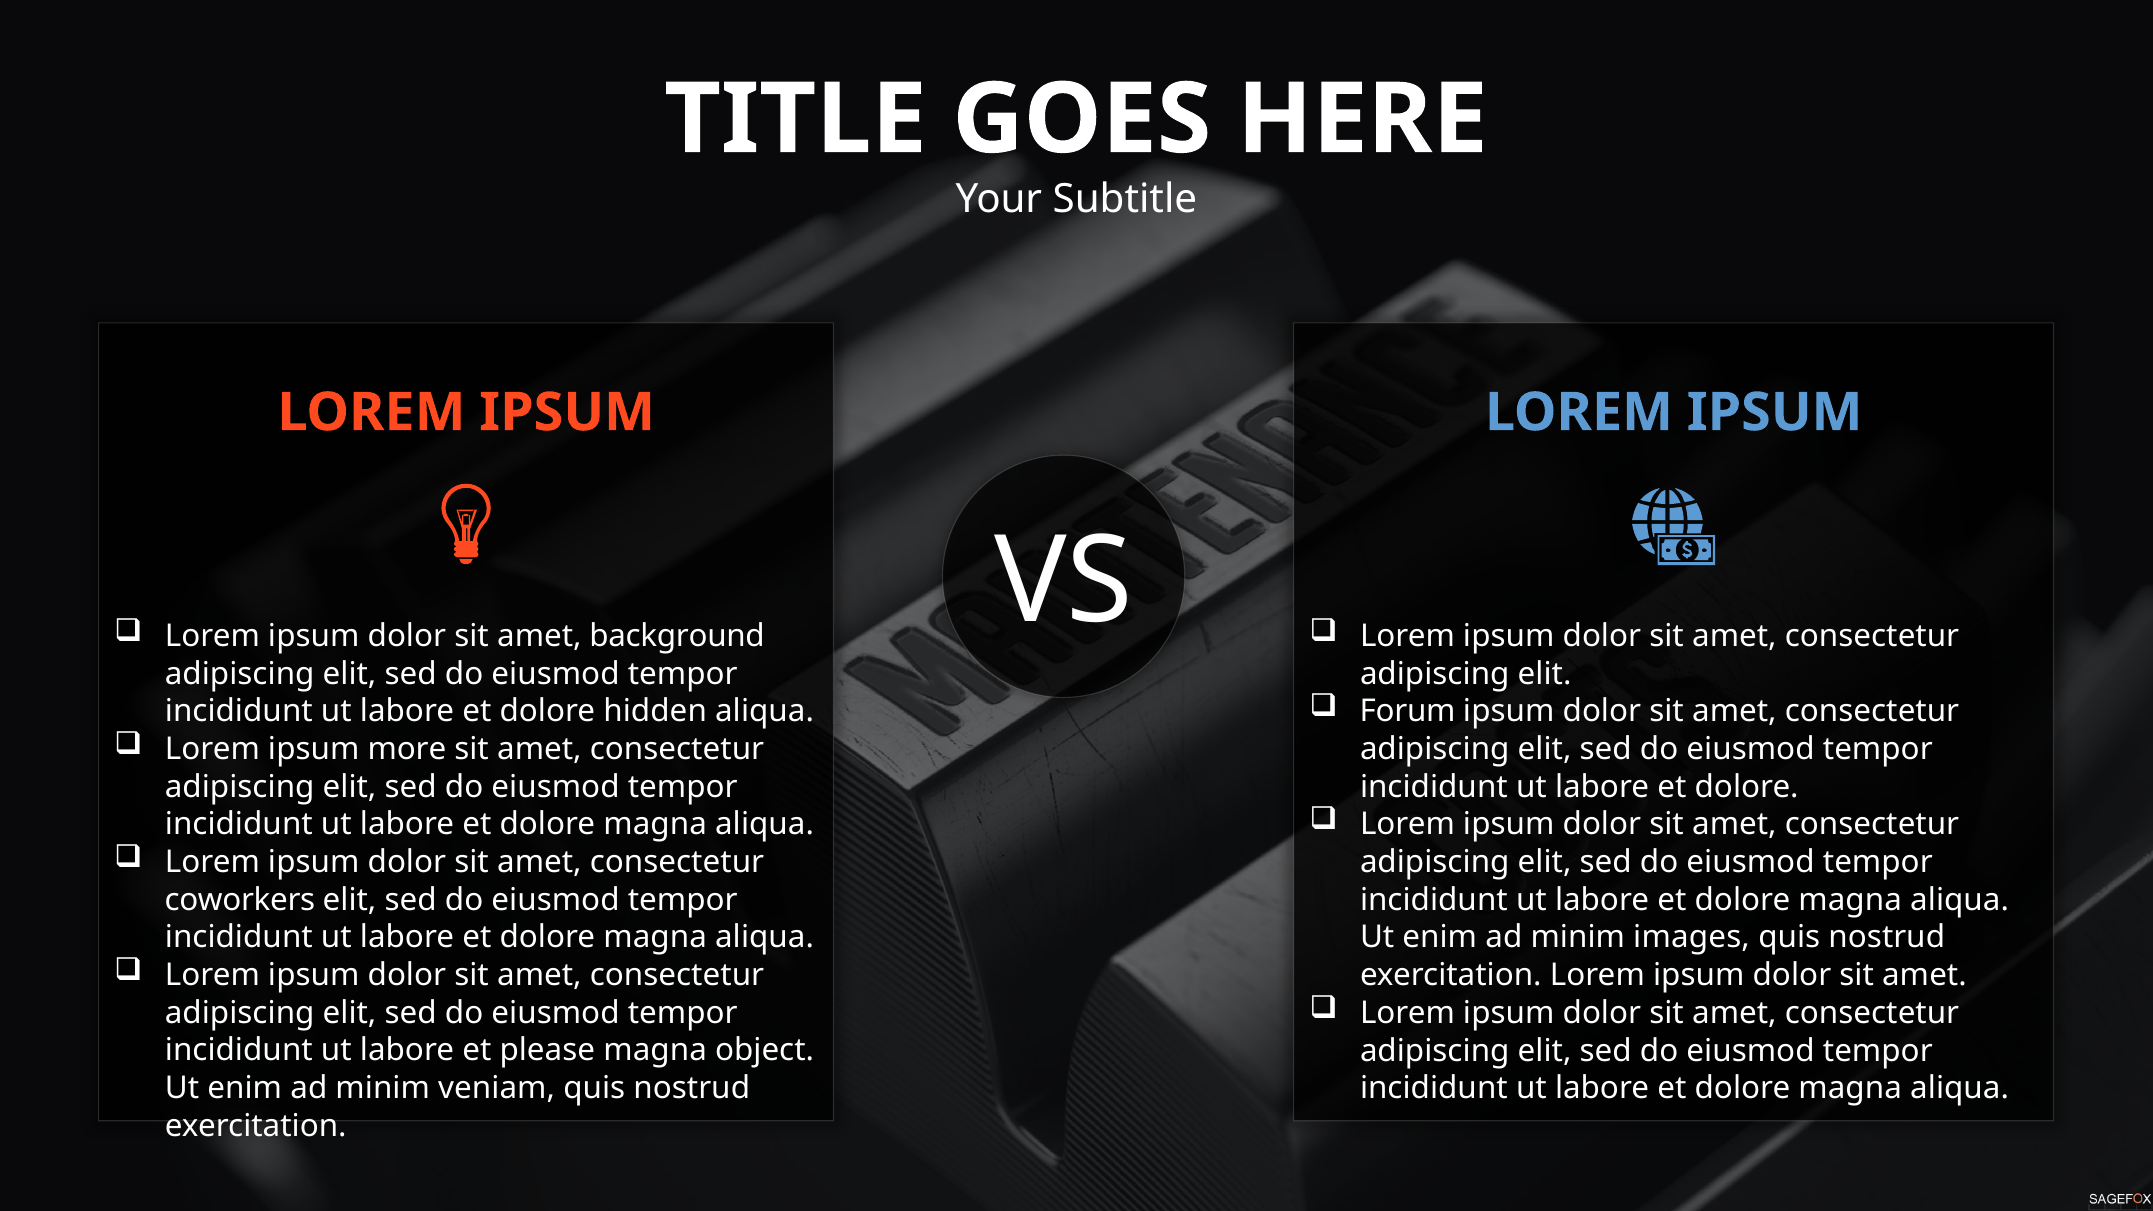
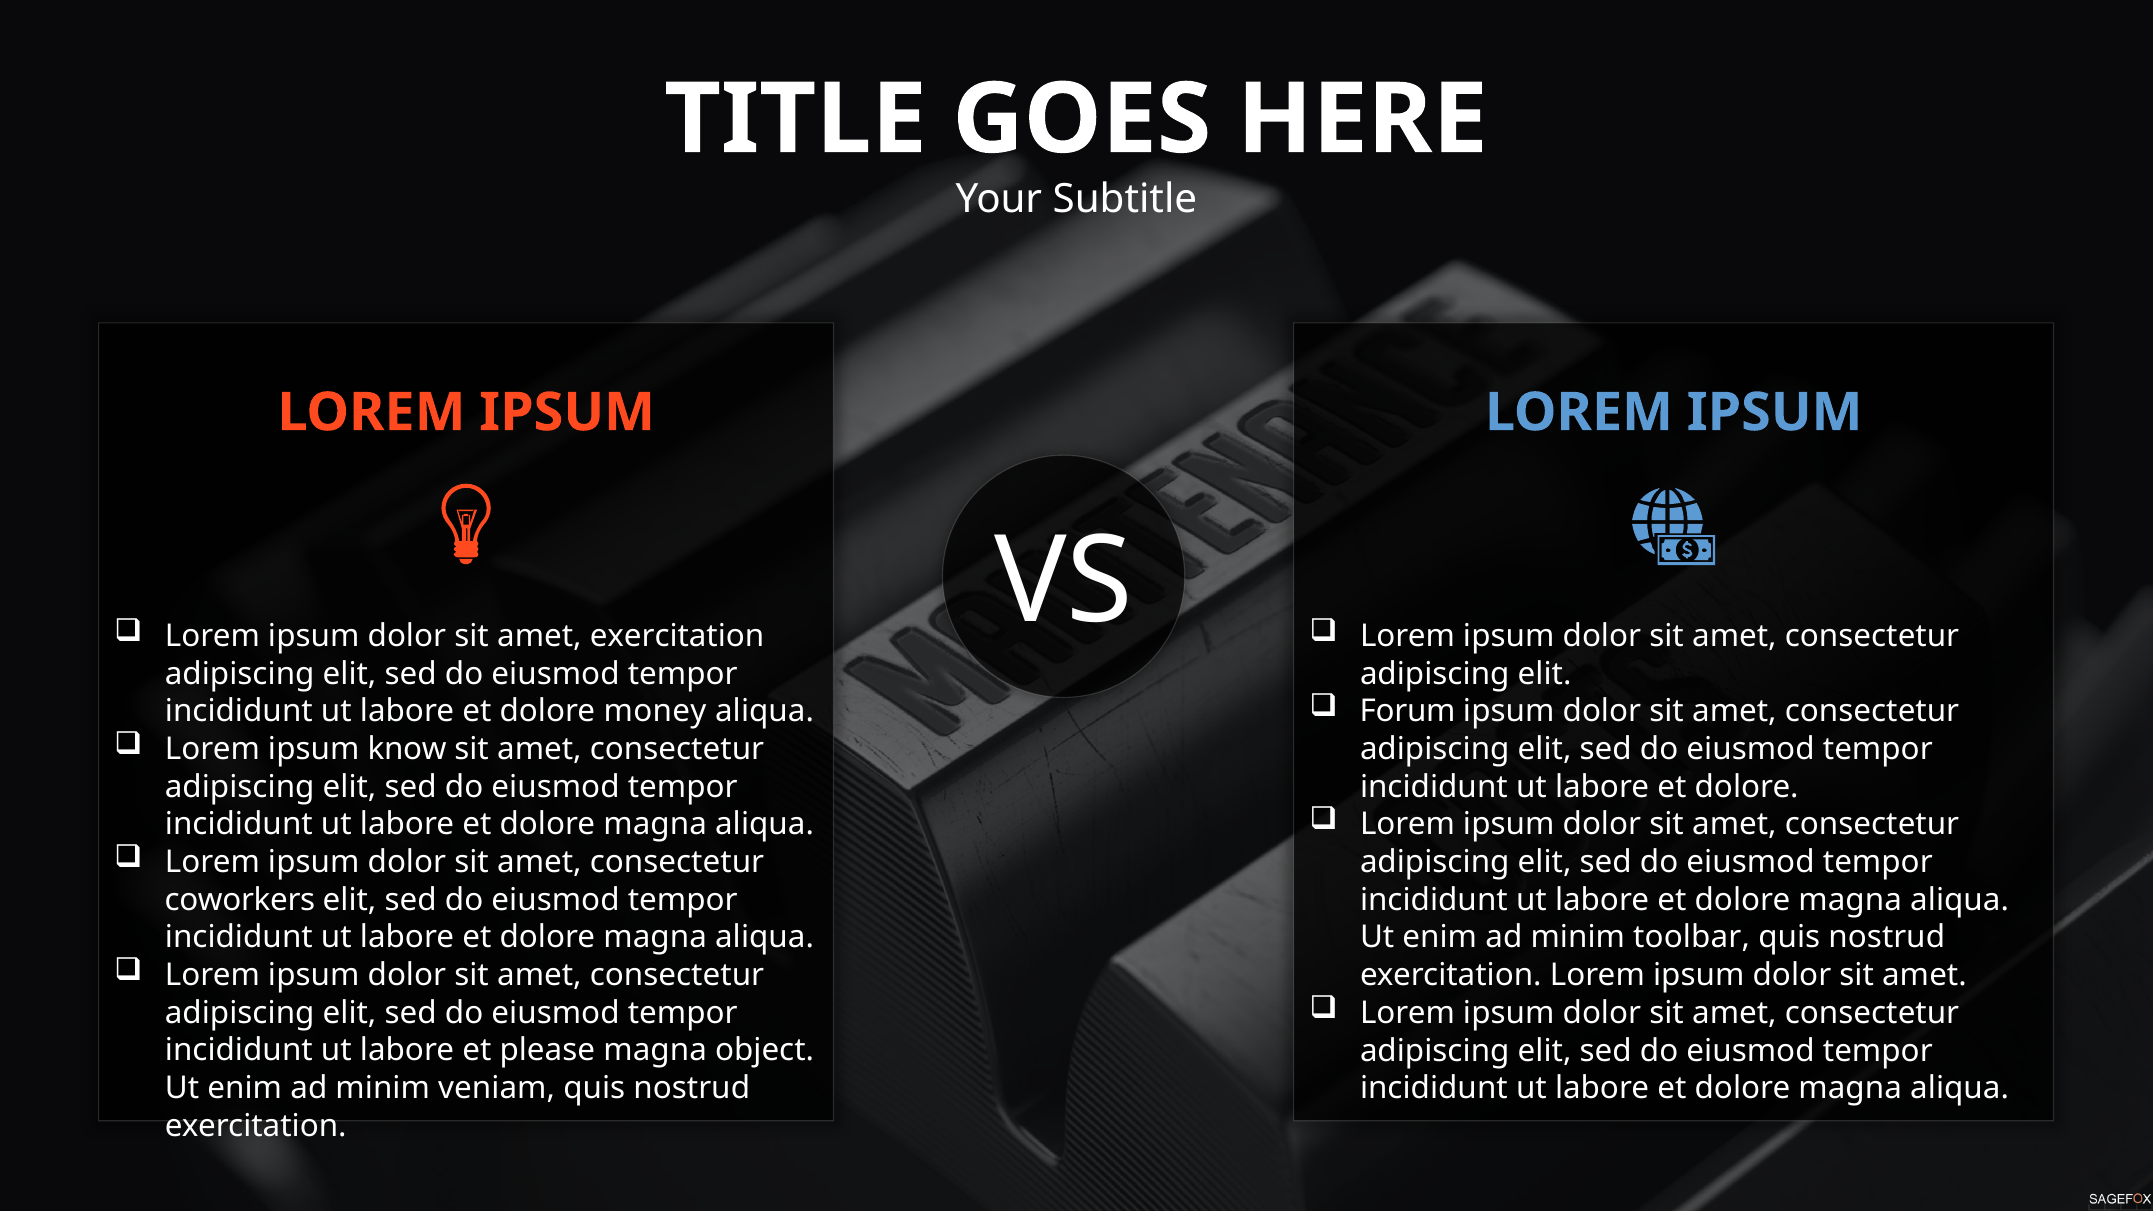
amet background: background -> exercitation
hidden: hidden -> money
more: more -> know
images: images -> toolbar
